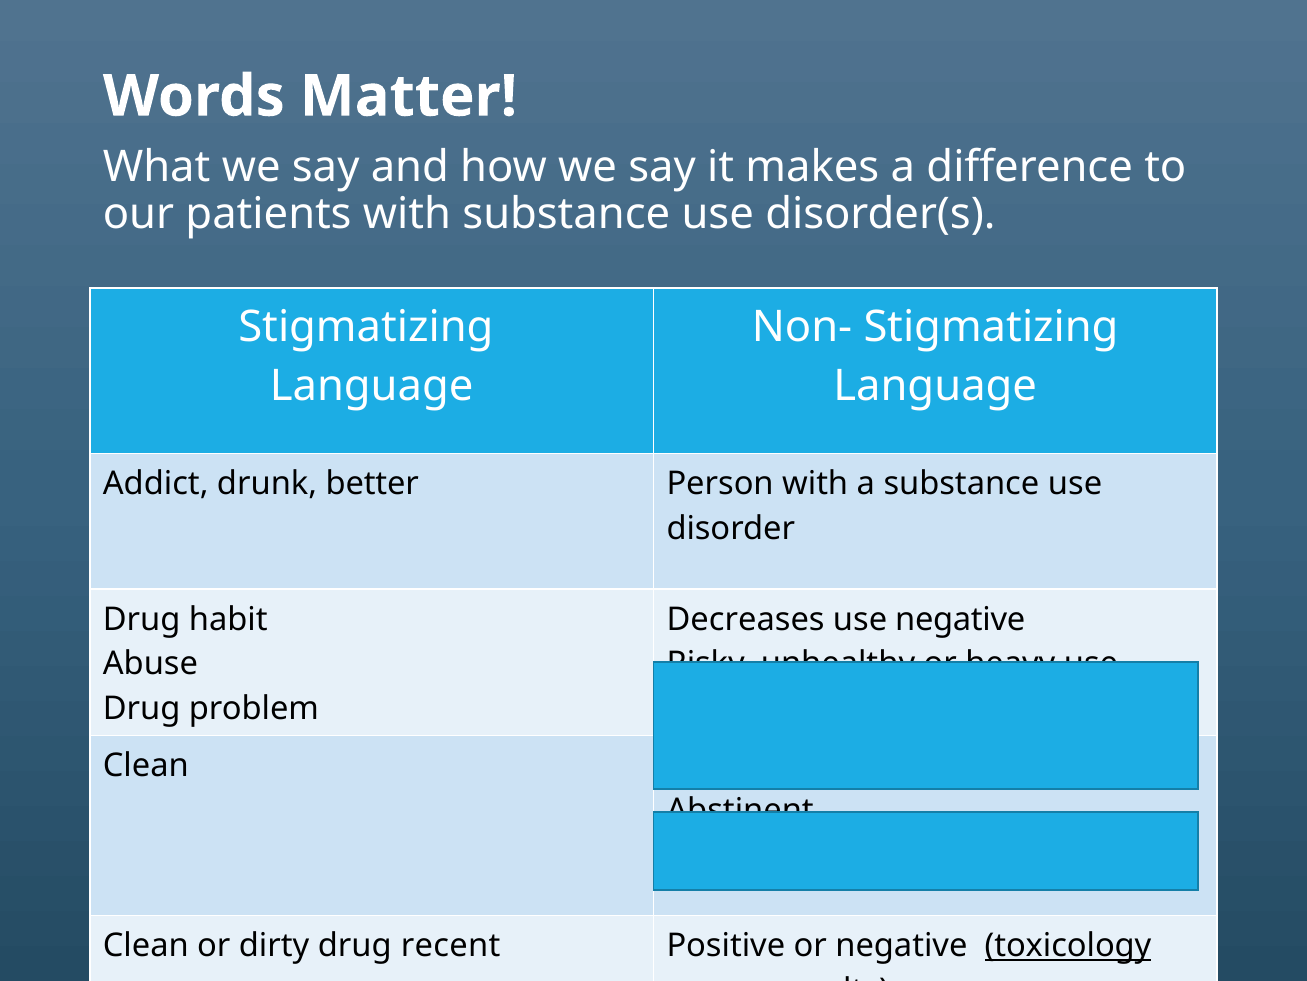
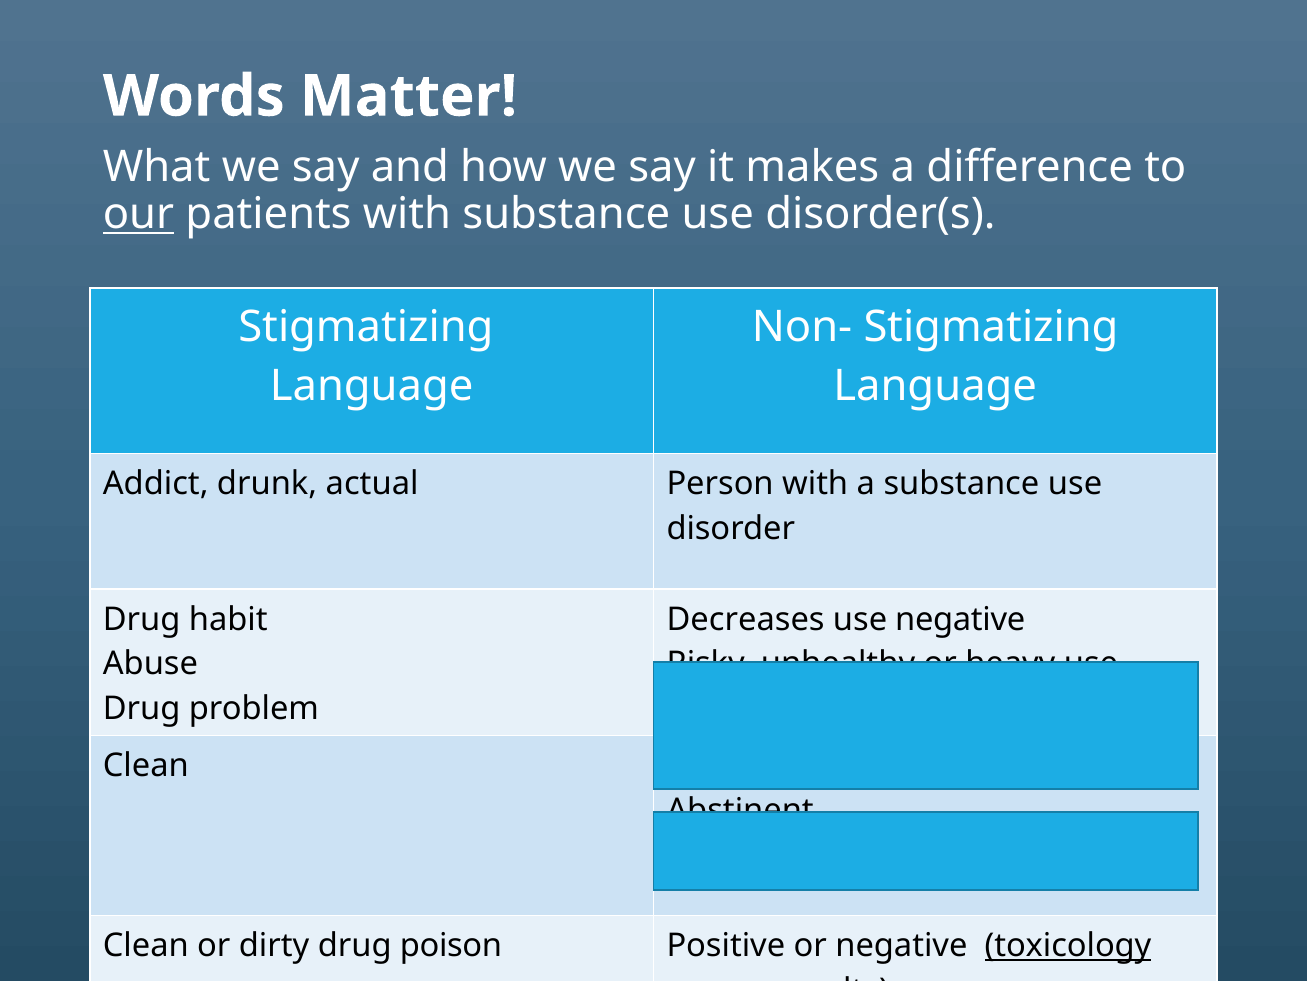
our underline: none -> present
better: better -> actual
recent: recent -> poison
